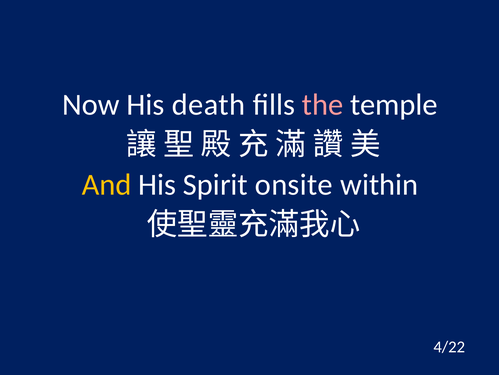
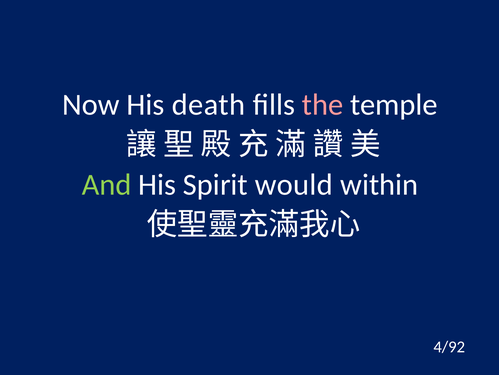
And colour: yellow -> light green
onsite: onsite -> would
4/22: 4/22 -> 4/92
